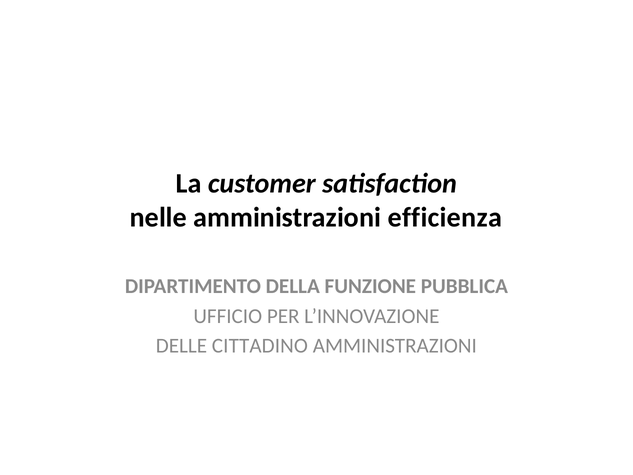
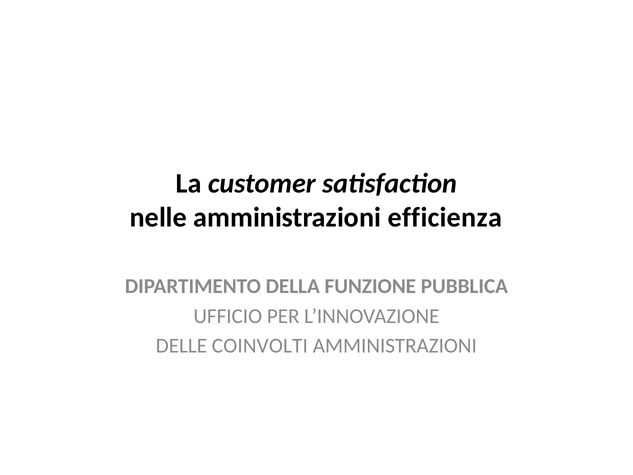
CITTADINO: CITTADINO -> COINVOLTI
